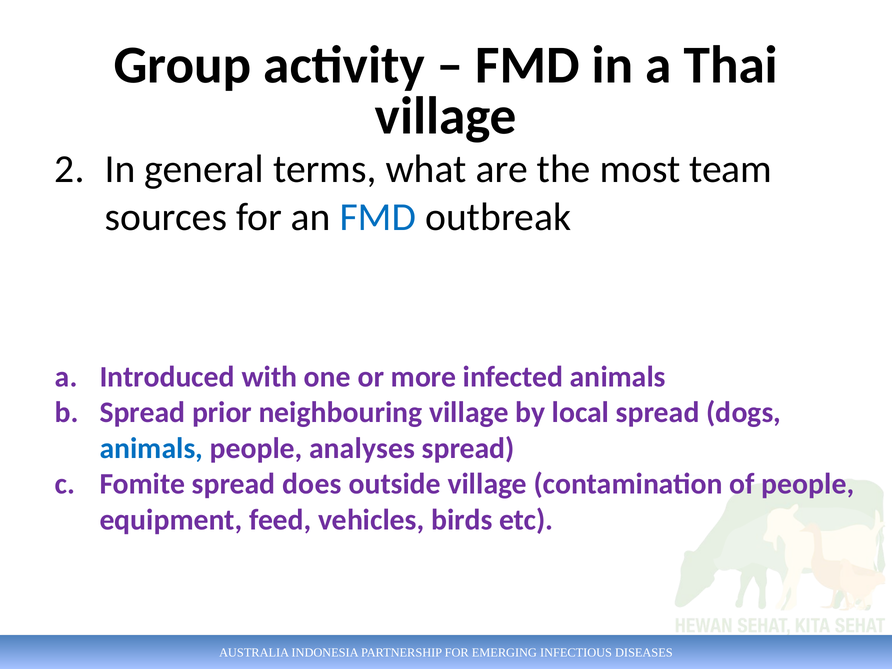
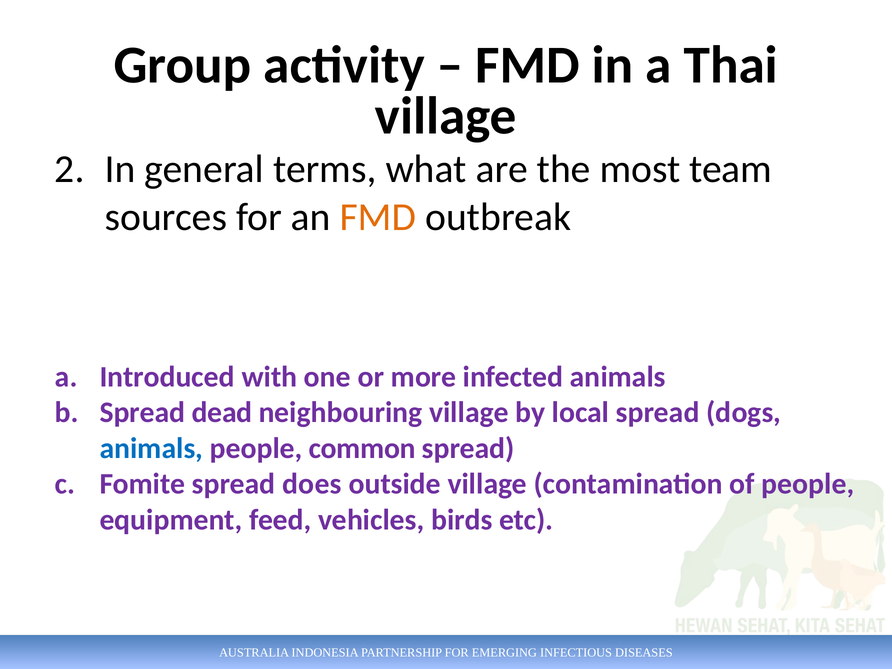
FMD at (378, 217) colour: blue -> orange
prior: prior -> dead
analyses: analyses -> common
